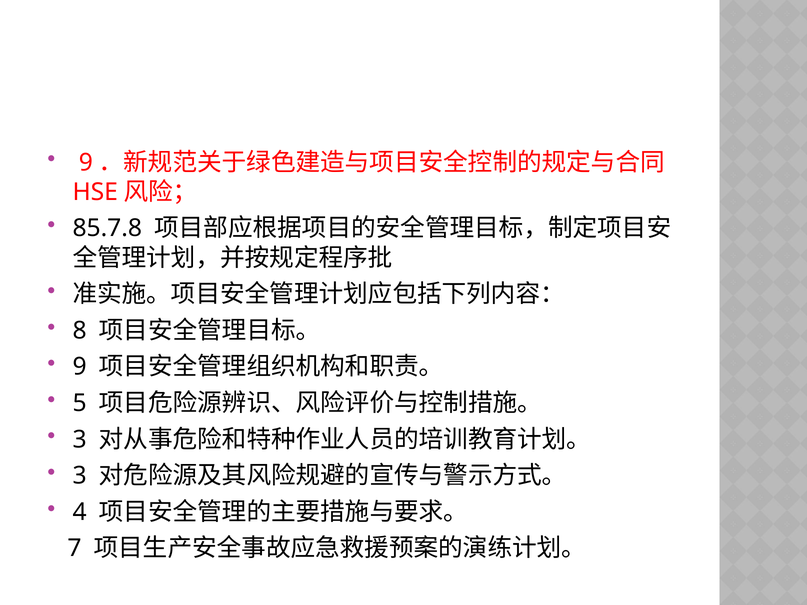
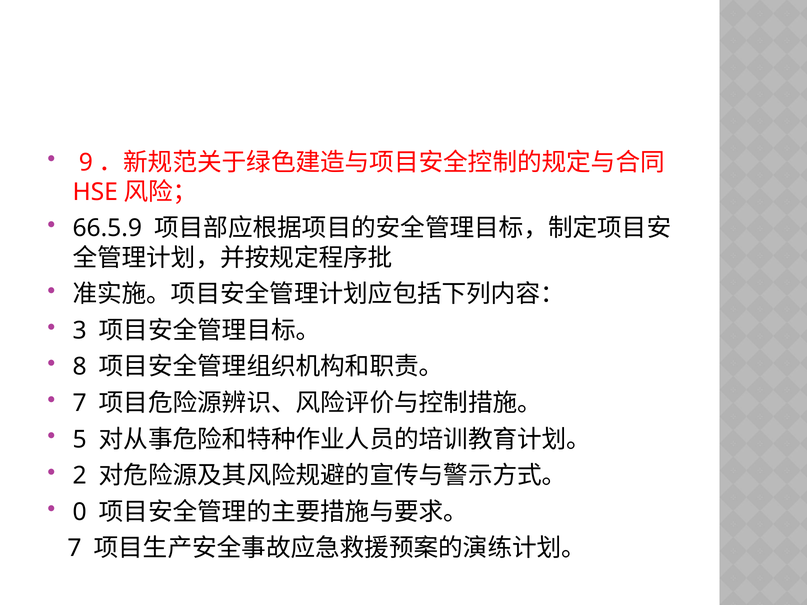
85.7.8: 85.7.8 -> 66.5.9
8: 8 -> 3
9 at (80, 367): 9 -> 8
5 at (80, 403): 5 -> 7
3 at (80, 440): 3 -> 5
3 at (80, 476): 3 -> 2
4: 4 -> 0
